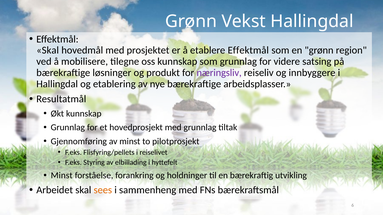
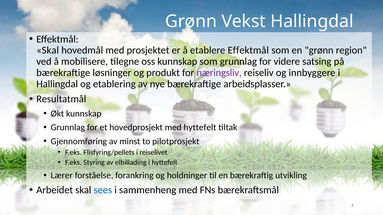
med grunnlag: grunnlag -> hyttefelt
Minst at (62, 176): Minst -> Lærer
sees colour: orange -> blue
